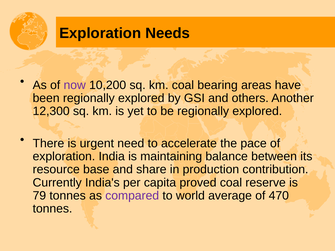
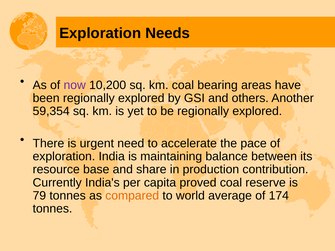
12,300: 12,300 -> 59,354
compared colour: purple -> orange
470: 470 -> 174
